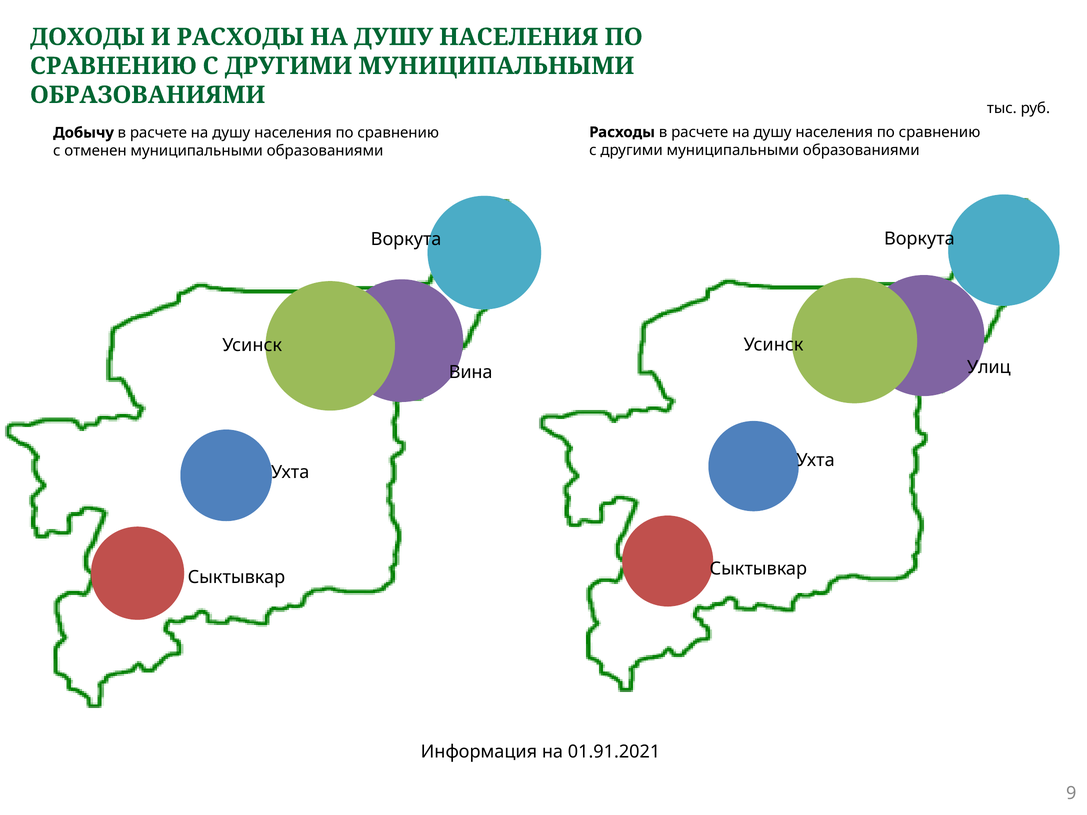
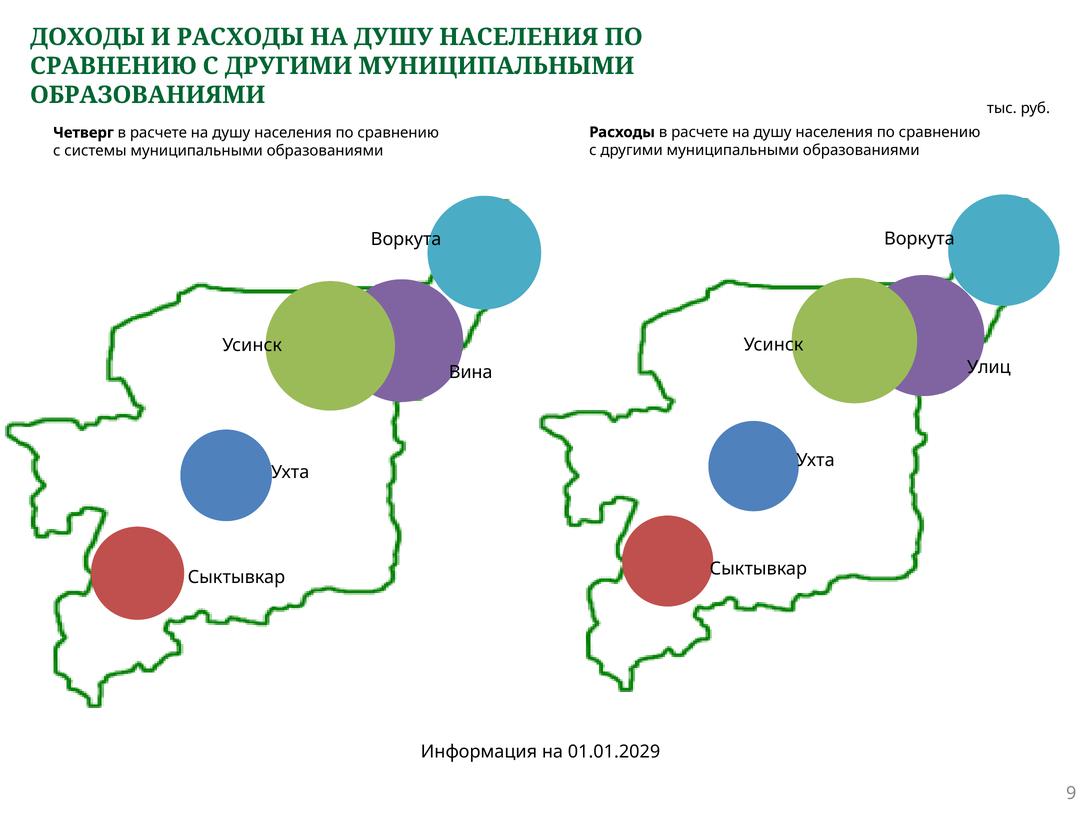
Добычу: Добычу -> Четверг
отменен: отменен -> системы
01.91.2021: 01.91.2021 -> 01.01.2029
